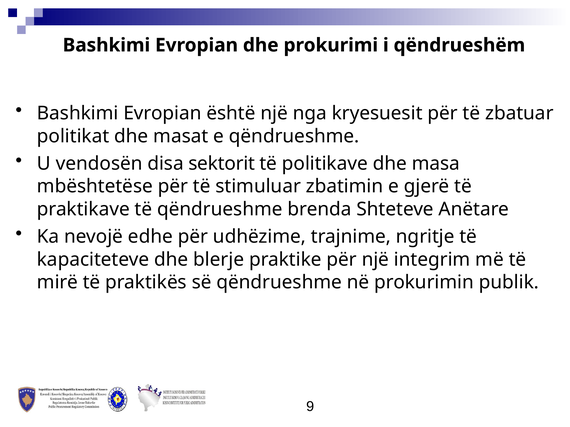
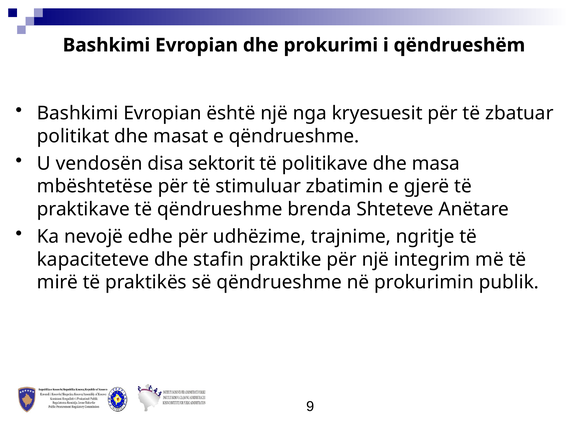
blerje: blerje -> stafin
